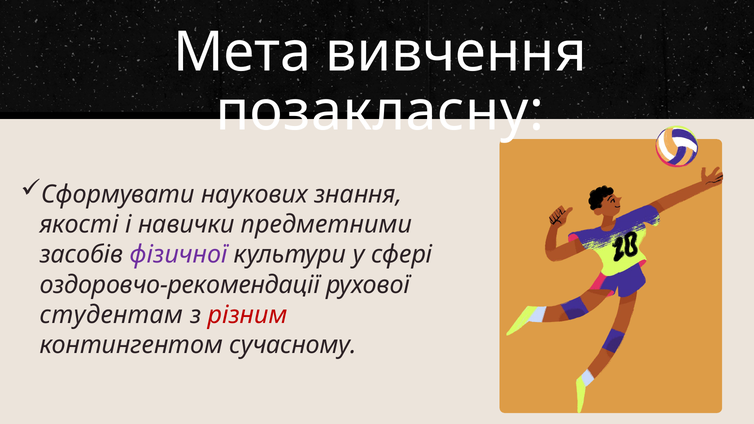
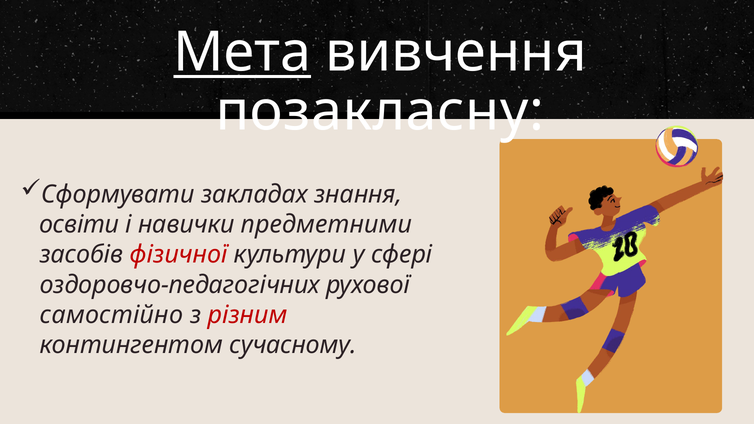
Мета underline: none -> present
наукових: наукових -> закладах
якості: якості -> освіти
фізичної colour: purple -> red
оздоровчо-рекомендації: оздоровчо-рекомендації -> оздоровчо-педагогічних
студентам: студентам -> самостійно
